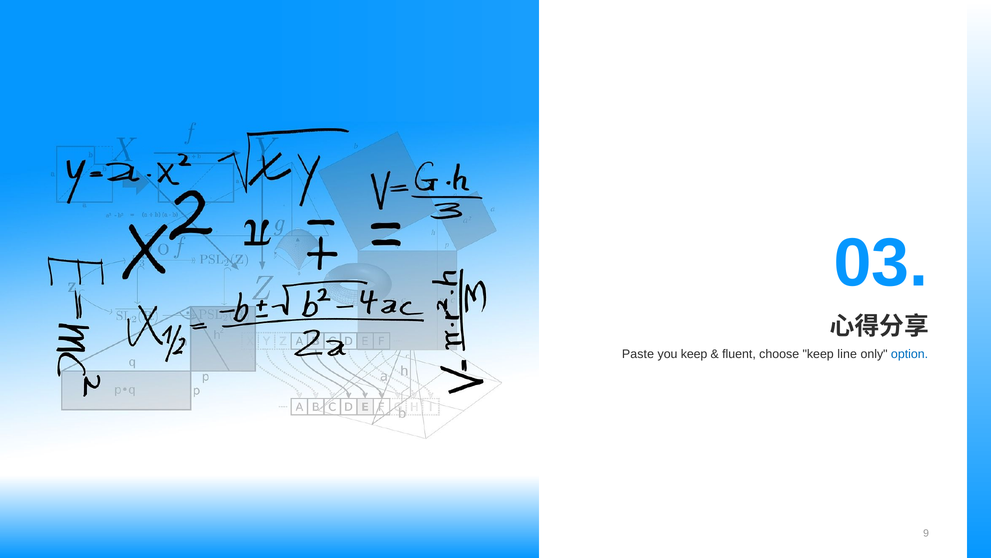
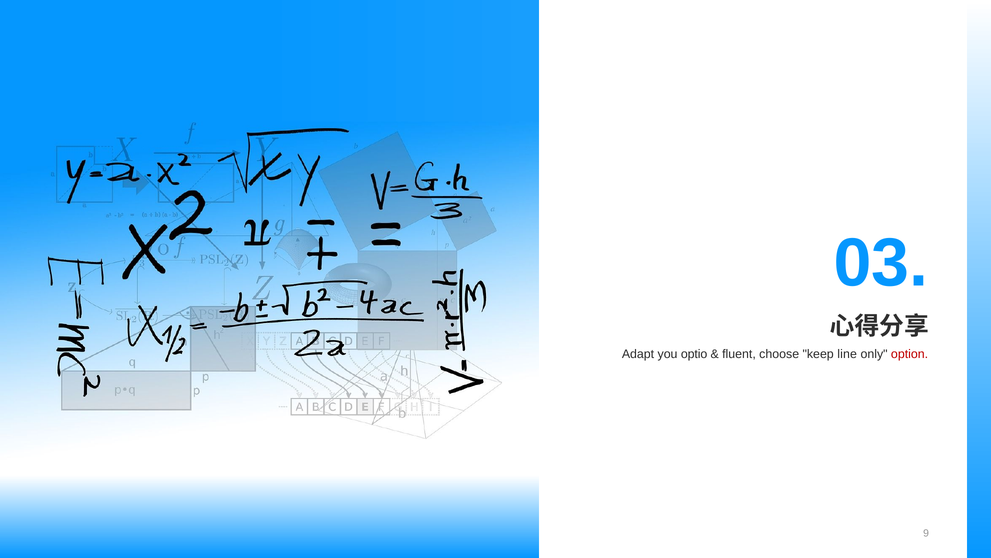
Paste: Paste -> Adapt
you keep: keep -> optio
option colour: blue -> red
